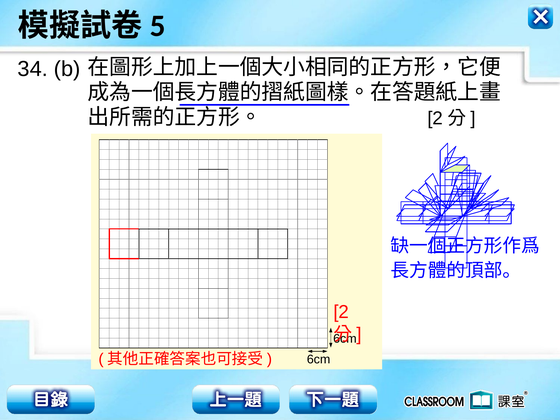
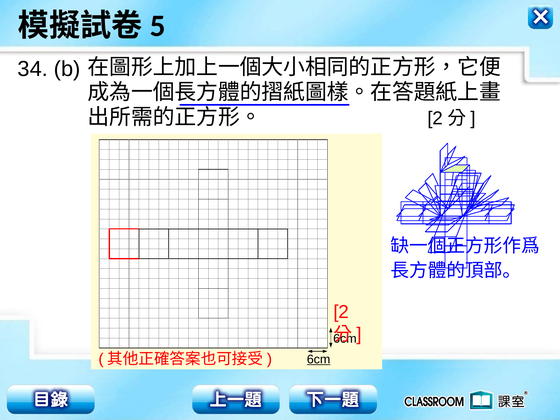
6cm at (319, 359) underline: none -> present
